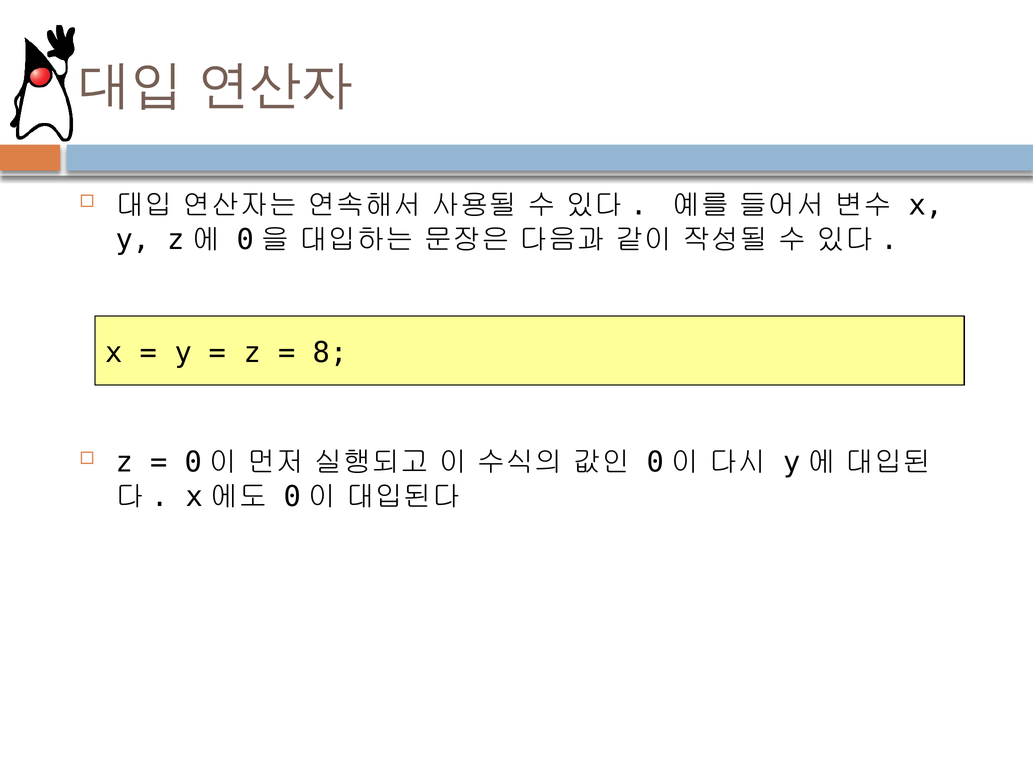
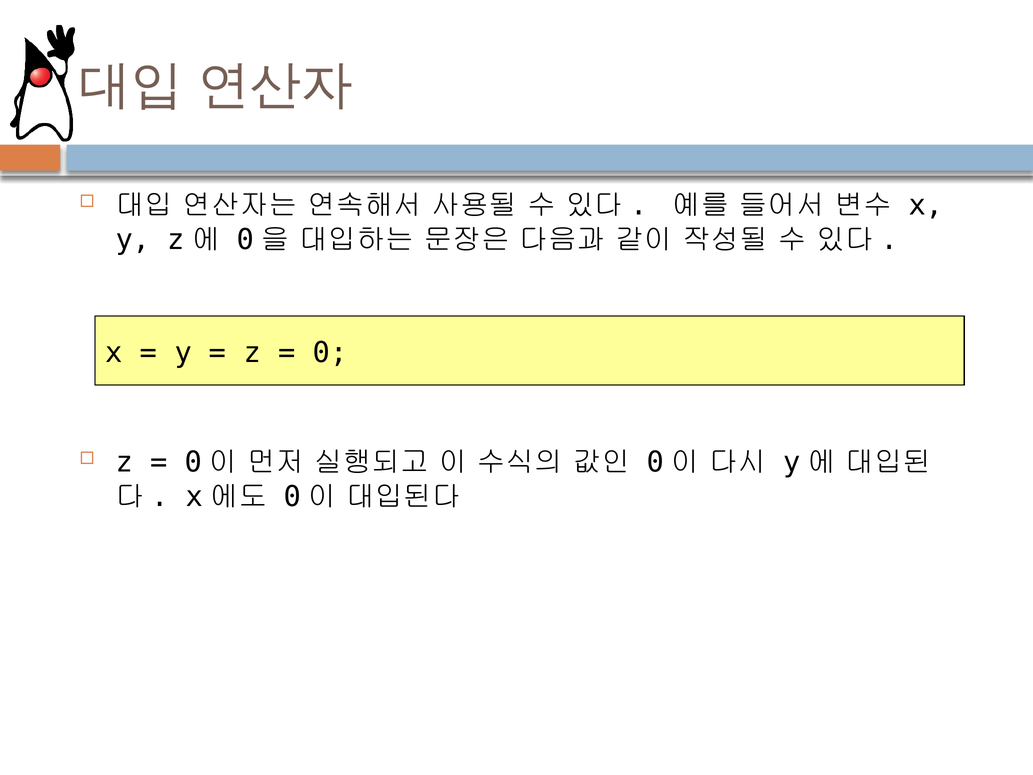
8: 8 -> 0
